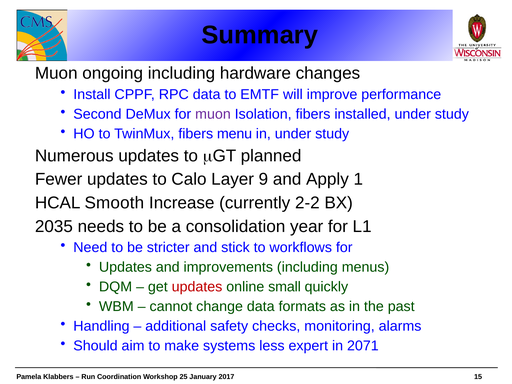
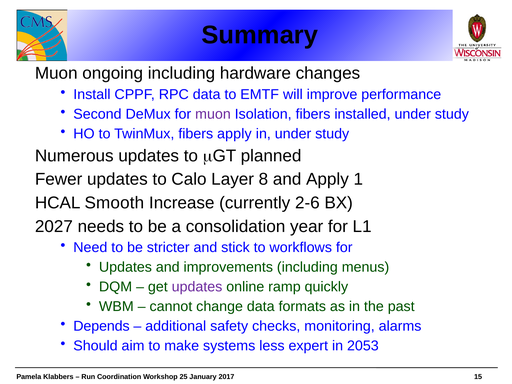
fibers menu: menu -> apply
9: 9 -> 8
2-2: 2-2 -> 2-6
2035: 2035 -> 2027
updates at (197, 287) colour: red -> purple
small: small -> ramp
Handling: Handling -> Depends
2071: 2071 -> 2053
